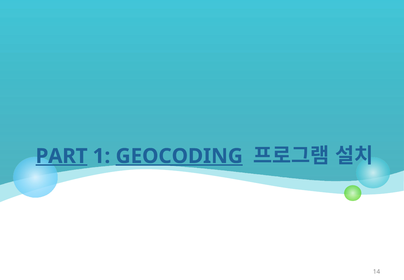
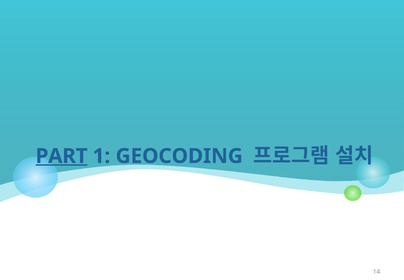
GEOCODING underline: present -> none
